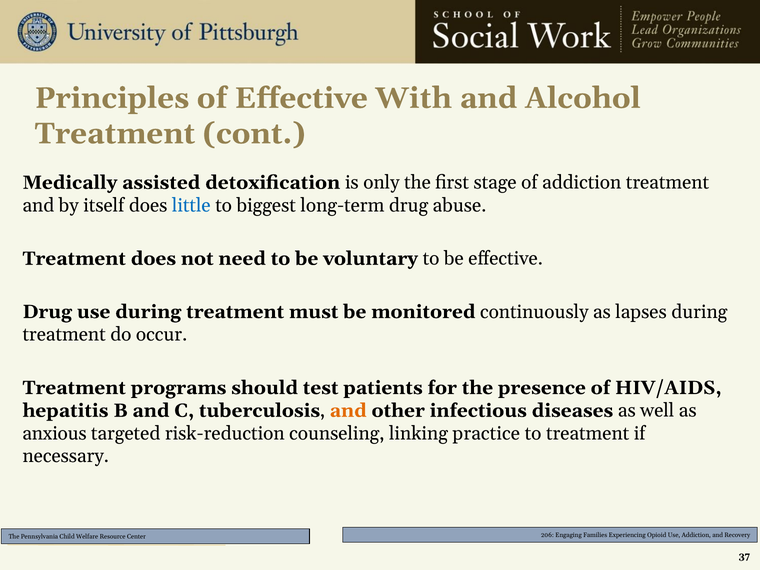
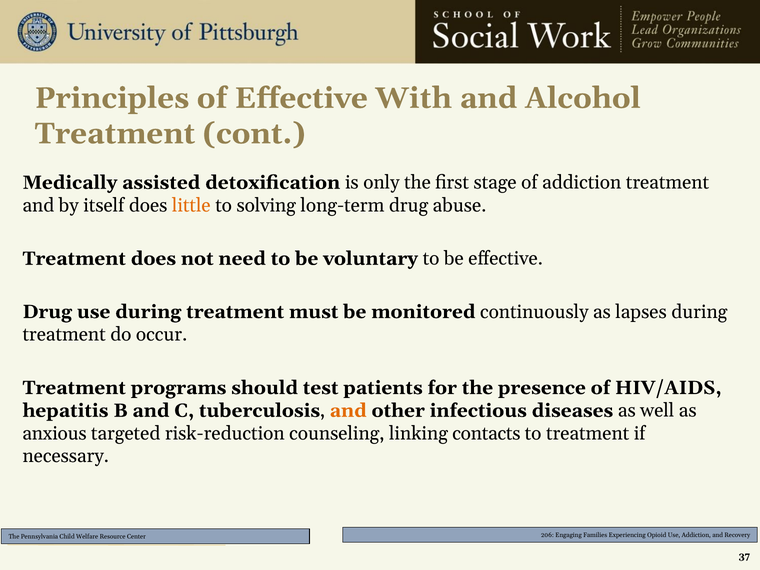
little colour: blue -> orange
biggest: biggest -> solving
practice: practice -> contacts
